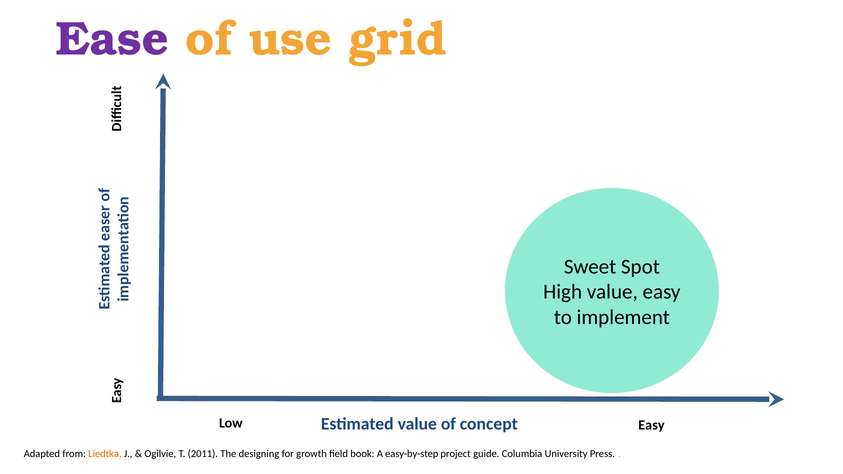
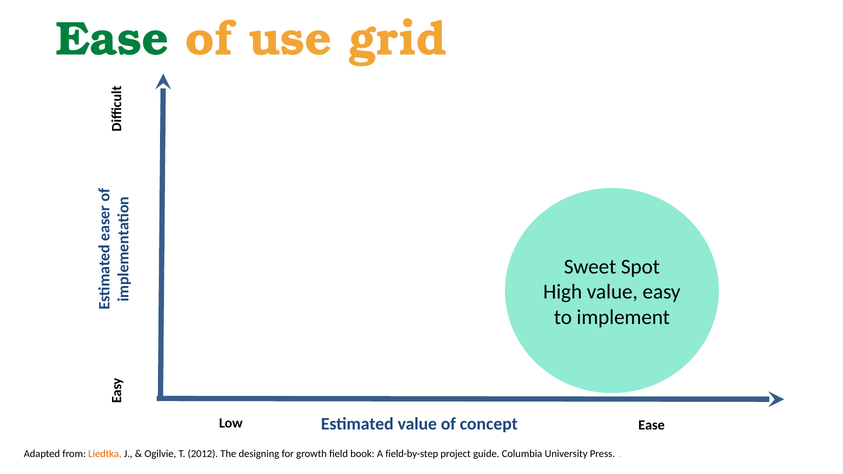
Ease at (112, 39) colour: purple -> green
Low Easy: Easy -> Ease
2011: 2011 -> 2012
easy-by-step: easy-by-step -> field-by-step
